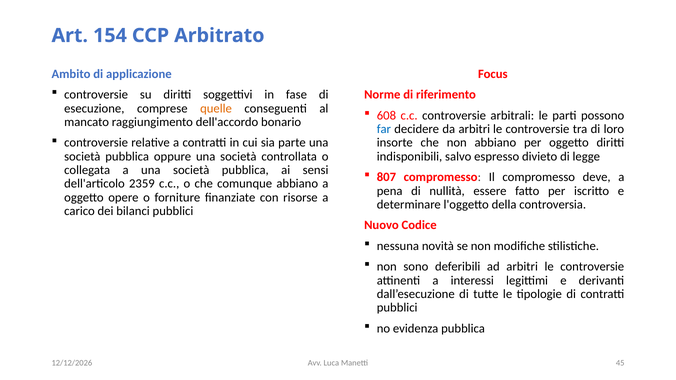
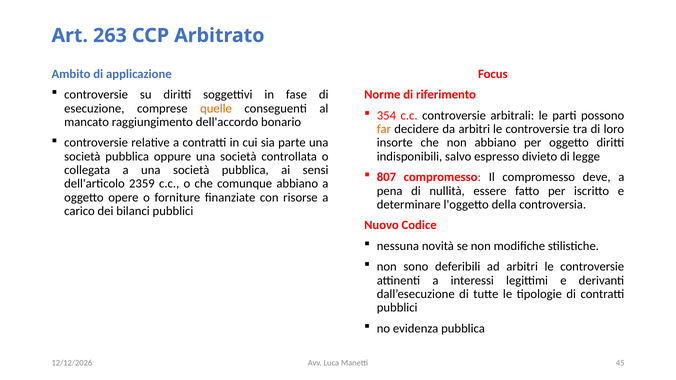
154: 154 -> 263
608: 608 -> 354
far colour: blue -> orange
